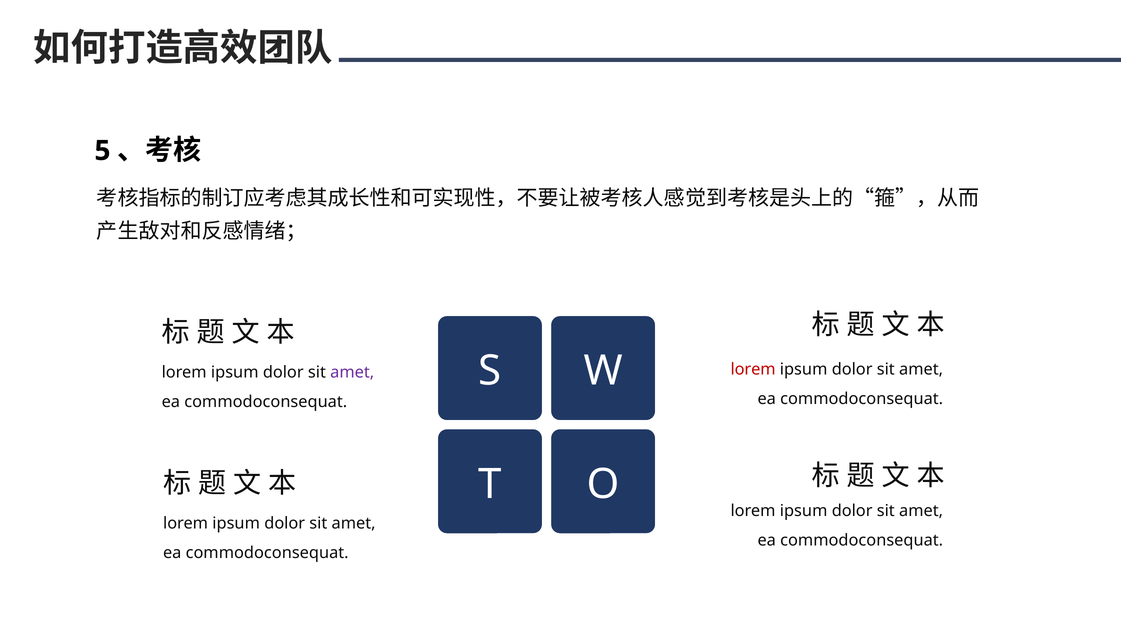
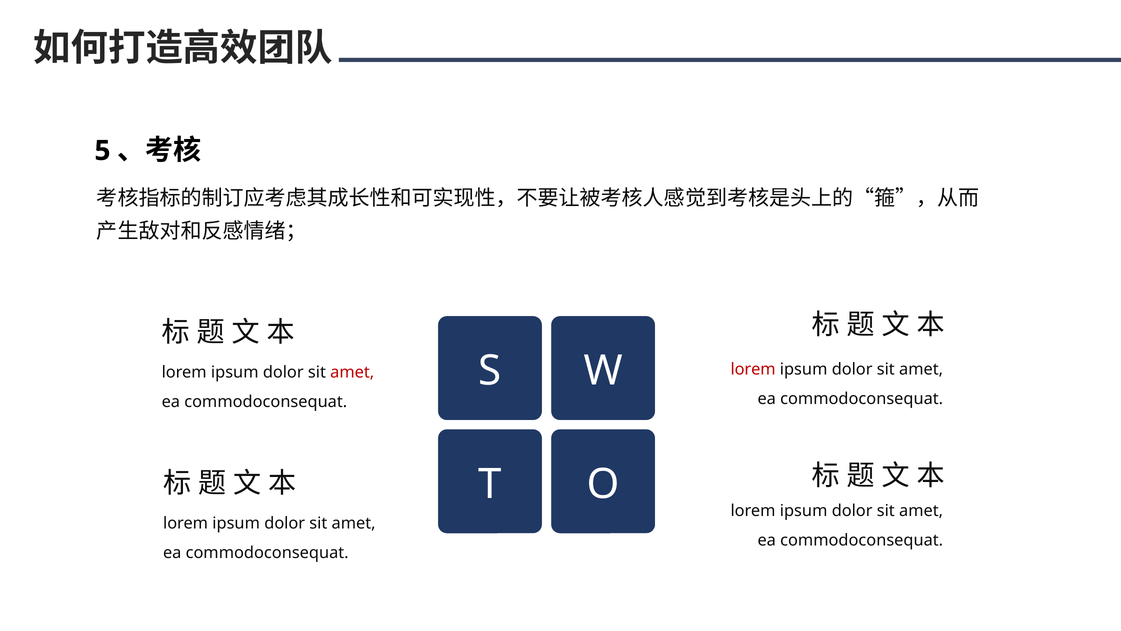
amet at (352, 372) colour: purple -> red
